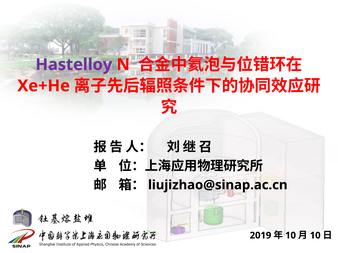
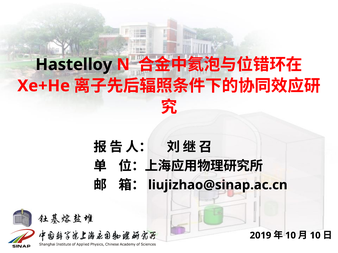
Hastelloy colour: purple -> black
